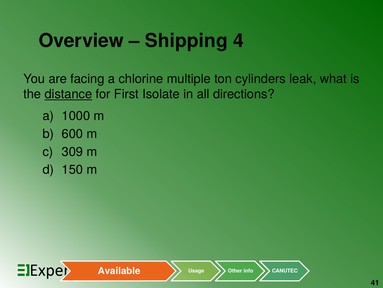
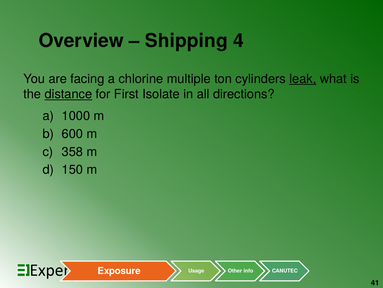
leak underline: none -> present
309: 309 -> 358
Available: Available -> Exposure
